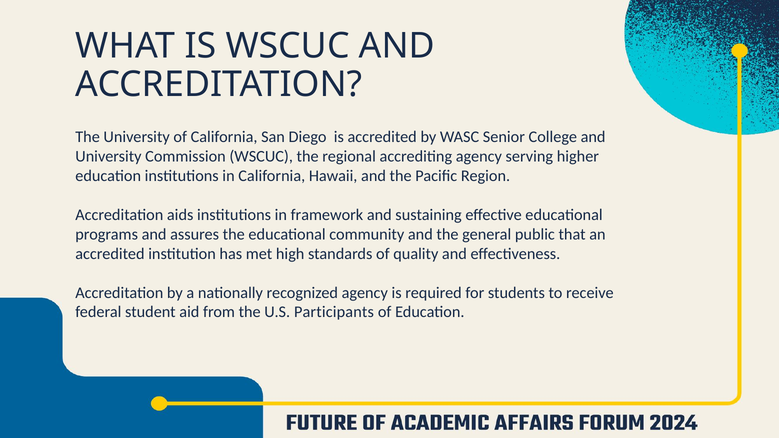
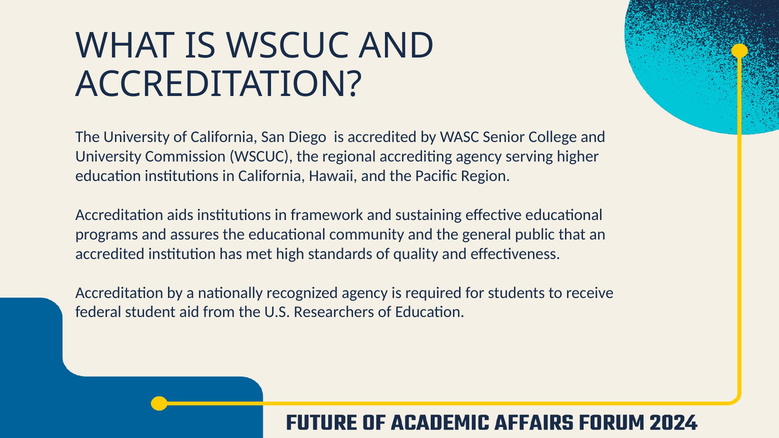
Participants: Participants -> Researchers
